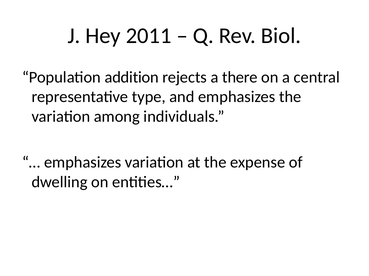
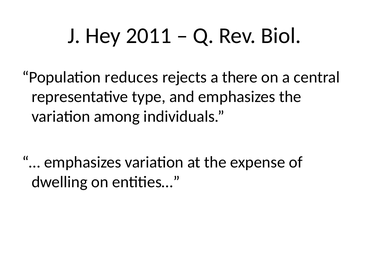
addition: addition -> reduces
